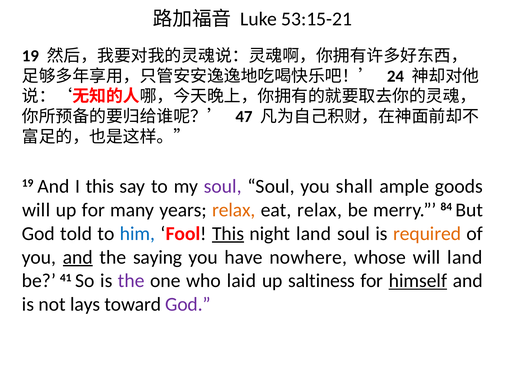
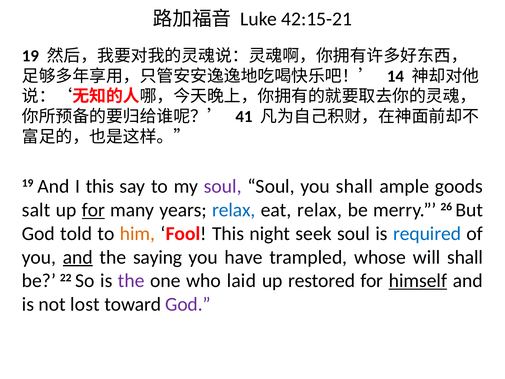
53:15-21: 53:15-21 -> 42:15-21
24: 24 -> 14
47: 47 -> 41
will at (36, 210): will -> salt
for at (93, 210) underline: none -> present
relax at (234, 210) colour: orange -> blue
84: 84 -> 26
him colour: blue -> orange
This at (228, 233) underline: present -> none
night land: land -> seek
required colour: orange -> blue
nowhere: nowhere -> trampled
will land: land -> shall
41: 41 -> 22
saltiness: saltiness -> restored
lays: lays -> lost
